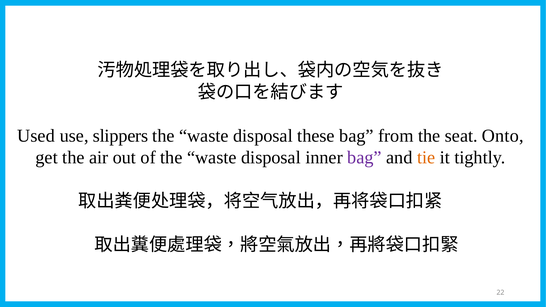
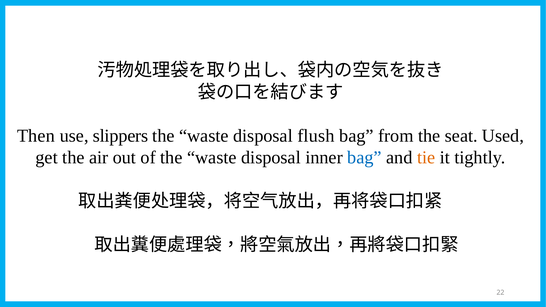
Used: Used -> Then
these: these -> flush
Onto: Onto -> Used
bag at (364, 158) colour: purple -> blue
